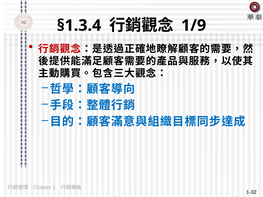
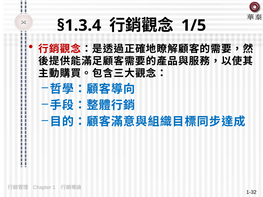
1/9: 1/9 -> 1/5
